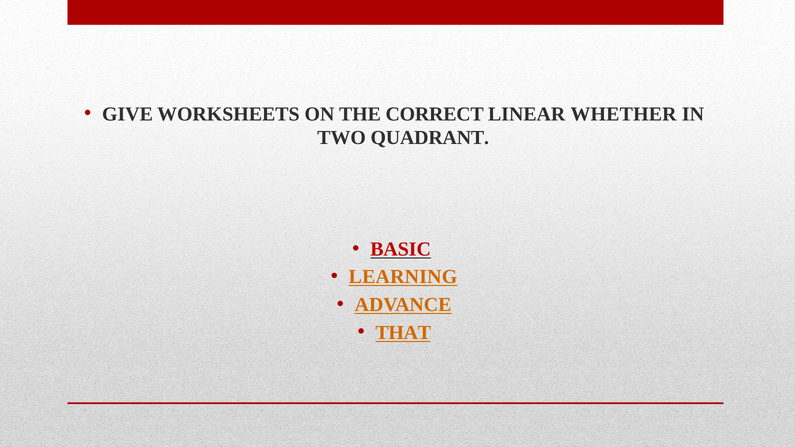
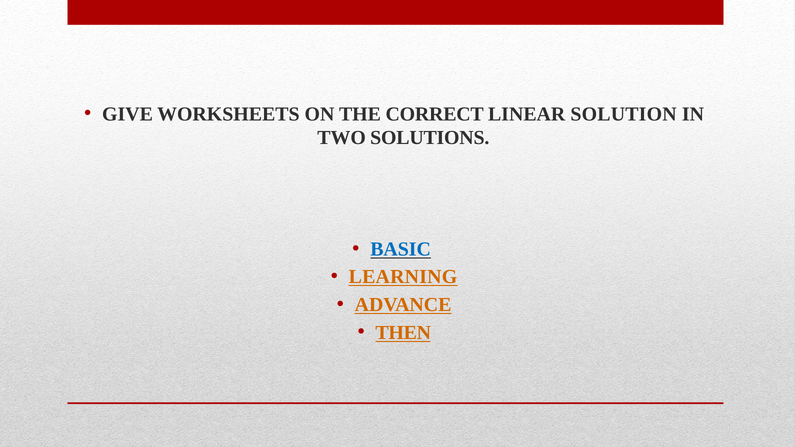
WHETHER: WHETHER -> SOLUTION
QUADRANT: QUADRANT -> SOLUTIONS
BASIC colour: red -> blue
THAT: THAT -> THEN
